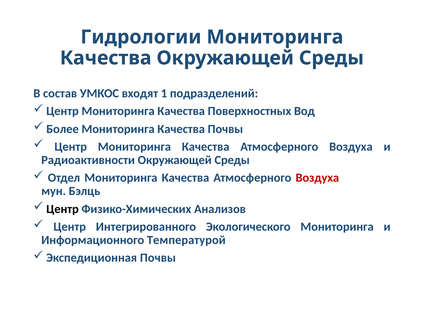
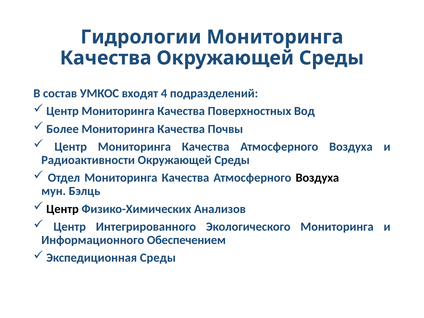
1: 1 -> 4
Воздуха at (317, 178) colour: red -> black
Температурой: Температурой -> Обеспечением
Экспедиционная Почвы: Почвы -> Среды
